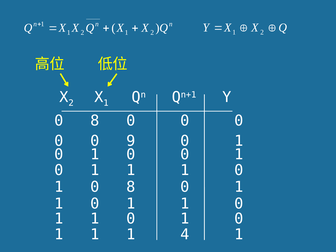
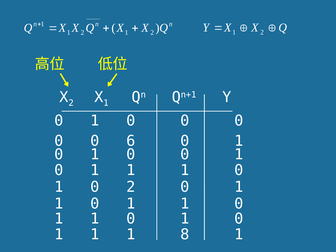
8 at (95, 121): 8 -> 1
9: 9 -> 6
1 0 8: 8 -> 2
4: 4 -> 8
